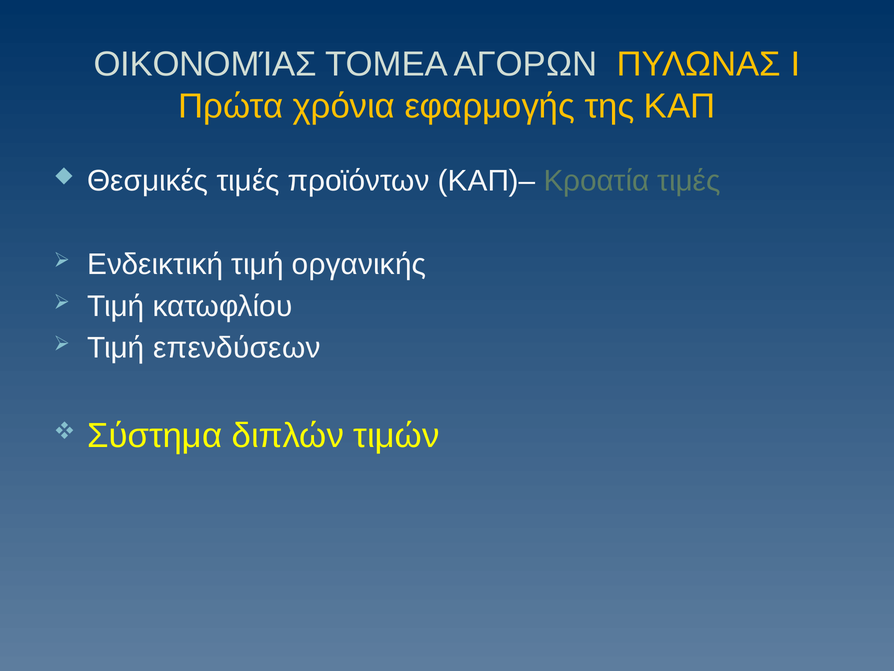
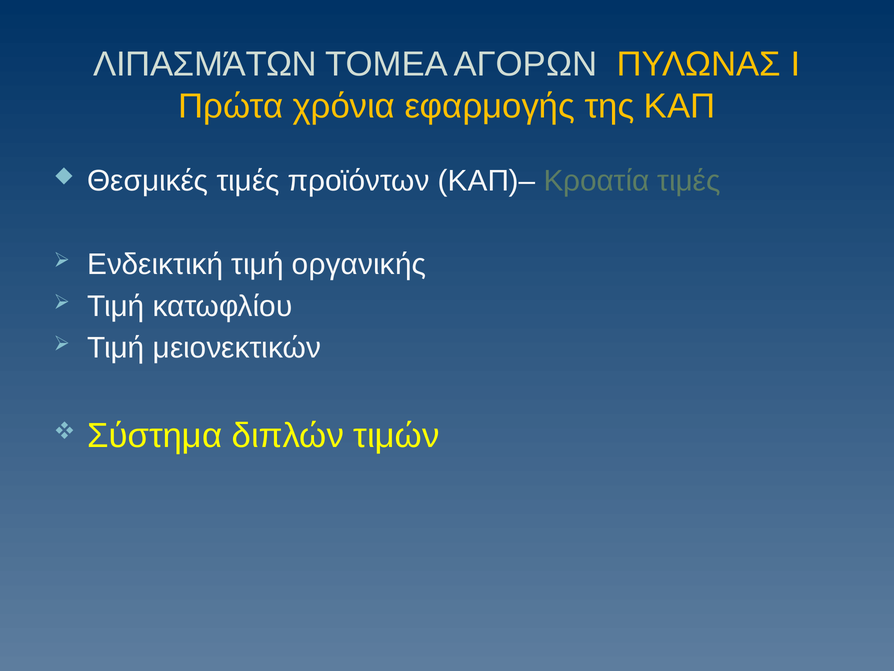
ΟΙΚΟΝΟΜΊΑΣ: ΟΙΚΟΝΟΜΊΑΣ -> ΛΙΠΑΣΜΆΤΩΝ
επενδύσεων: επενδύσεων -> μειονεκτικών
